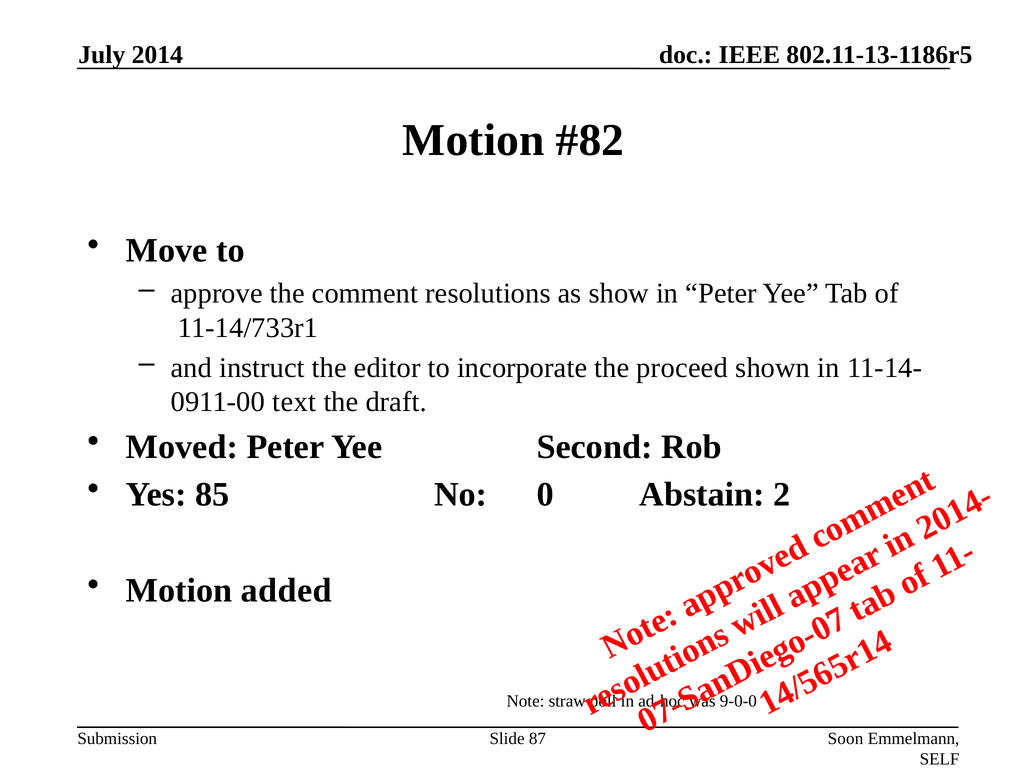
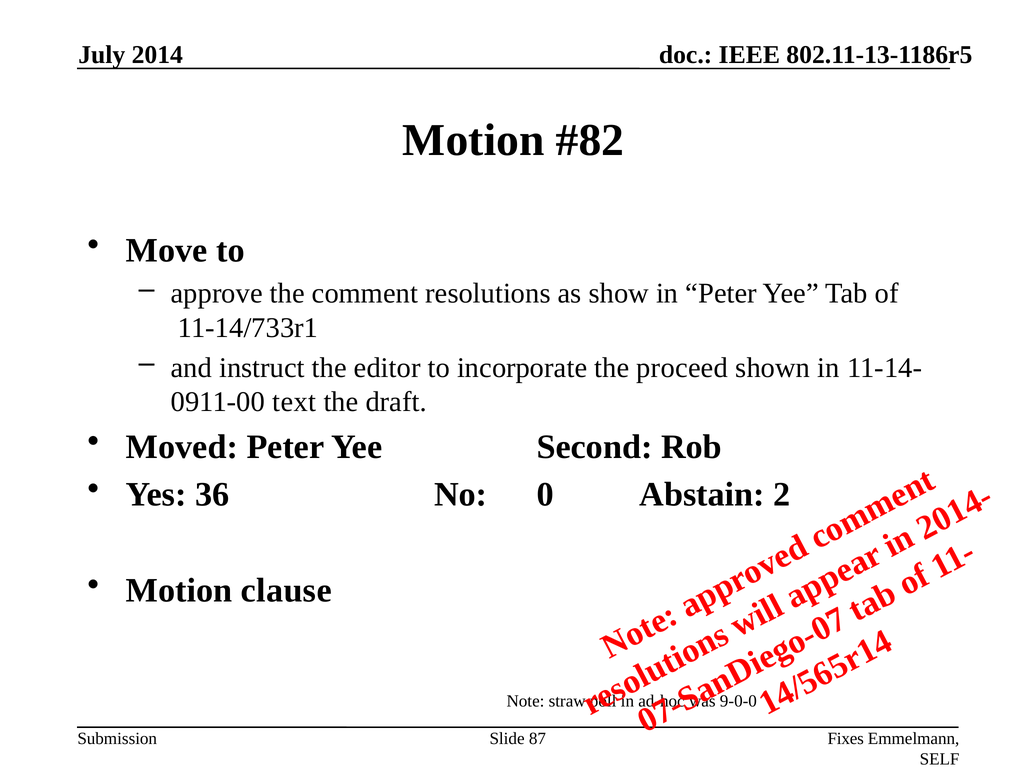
85: 85 -> 36
added: added -> clause
Soon: Soon -> Fixes
